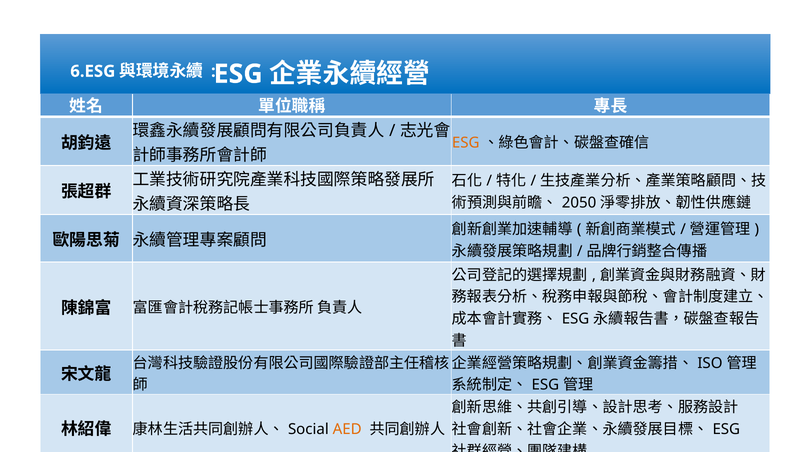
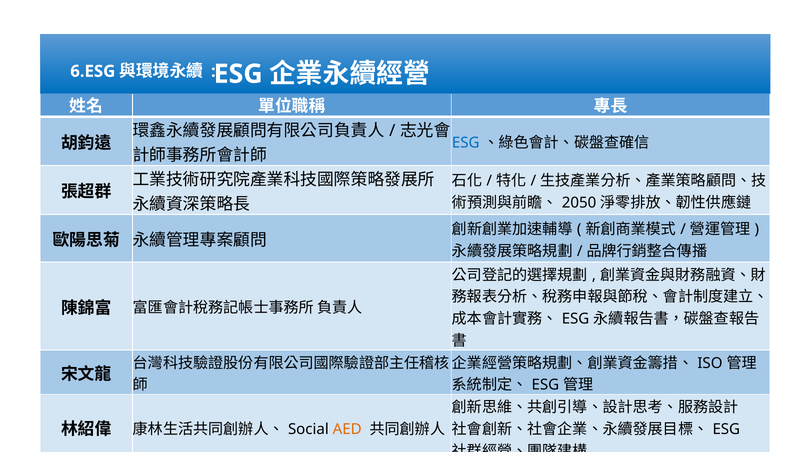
ESG at (466, 143) colour: orange -> blue
